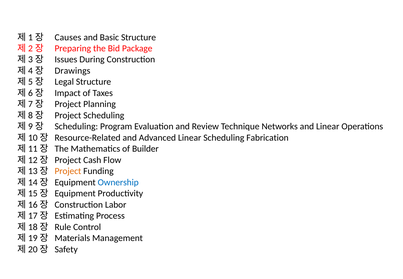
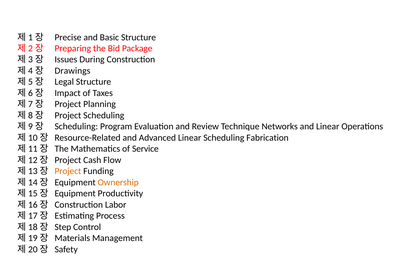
Causes: Causes -> Precise
Builder: Builder -> Service
Ownership colour: blue -> orange
Rule: Rule -> Step
